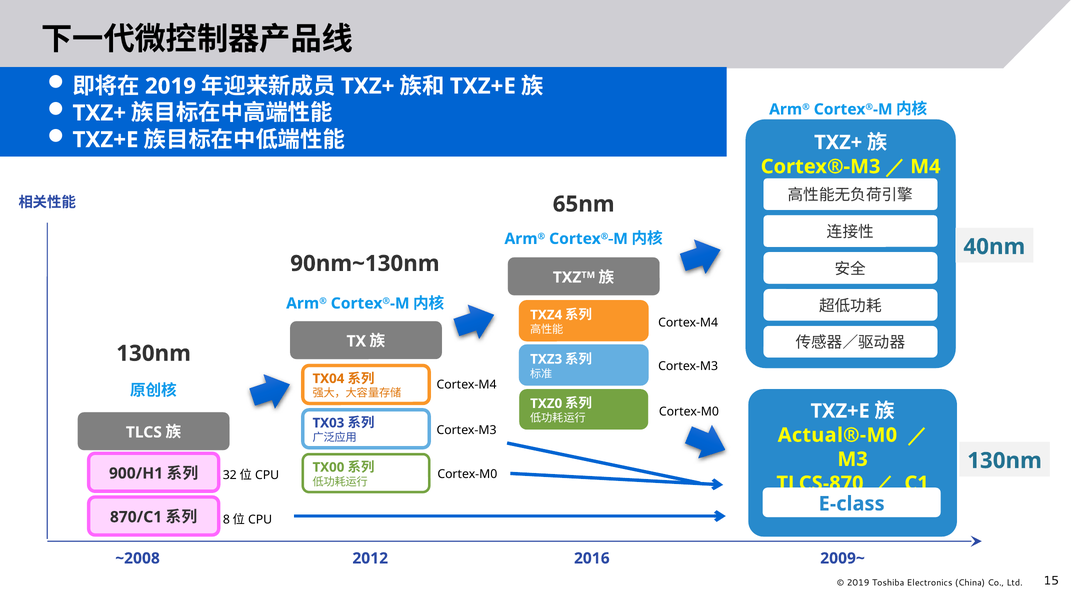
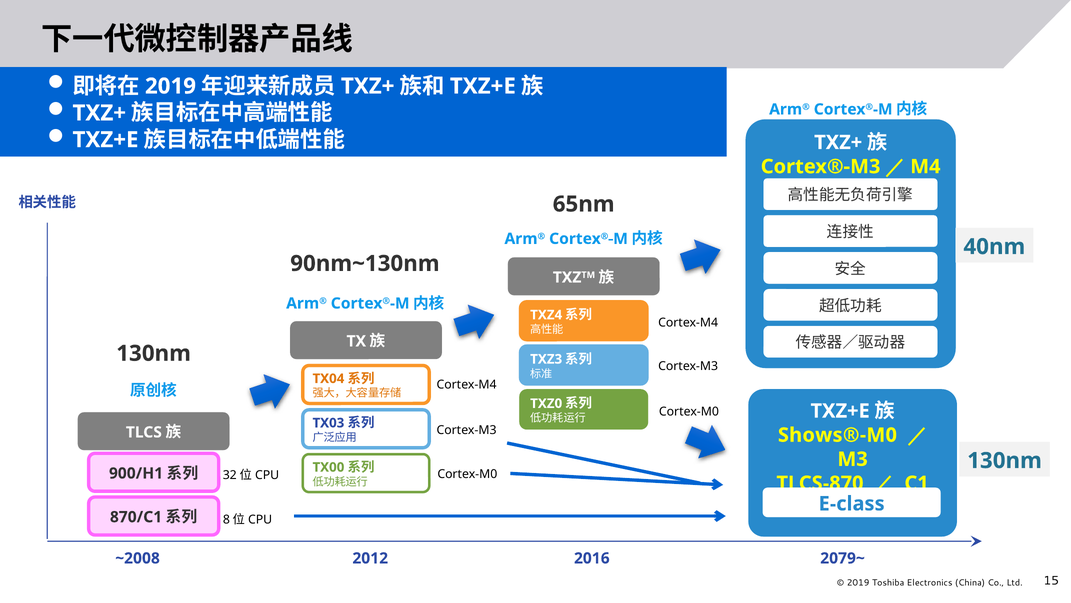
Actual®-M0: Actual®-M0 -> Shows®-M0
2009~: 2009~ -> 2079~
